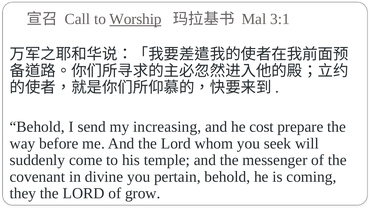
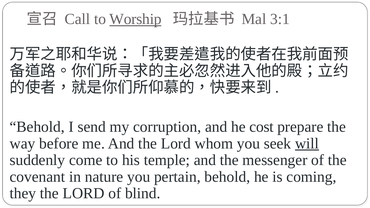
increasing: increasing -> corruption
will underline: none -> present
divine: divine -> nature
grow: grow -> blind
